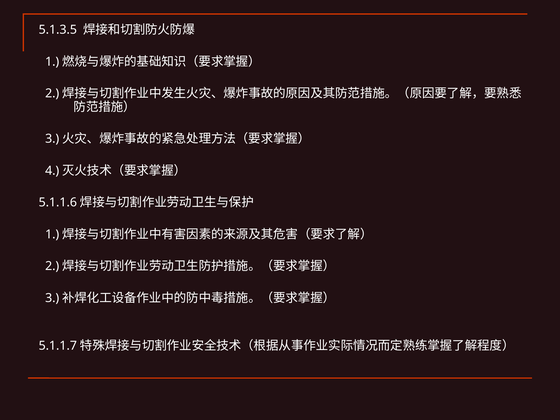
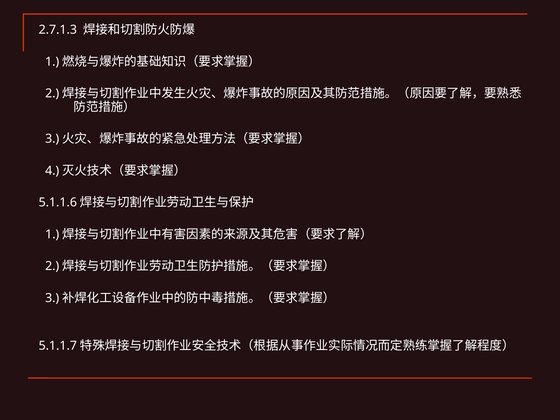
5.1.3.5: 5.1.3.5 -> 2.7.1.3
